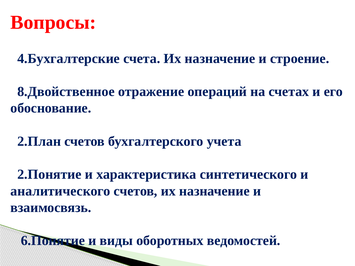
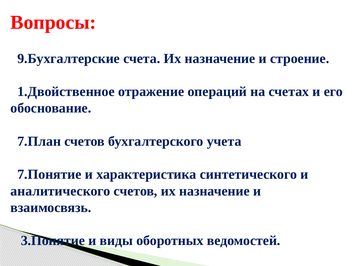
4.Бухгалтерские: 4.Бухгалтерские -> 9.Бухгалтерские
8.Двойственное: 8.Двойственное -> 1.Двойственное
2.План: 2.План -> 7.План
2.Понятие: 2.Понятие -> 7.Понятие
6.Понятие: 6.Понятие -> 3.Понятие
